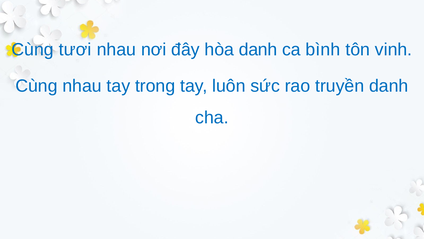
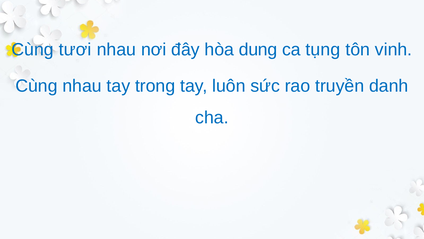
hòa danh: danh -> dung
bình: bình -> tụng
